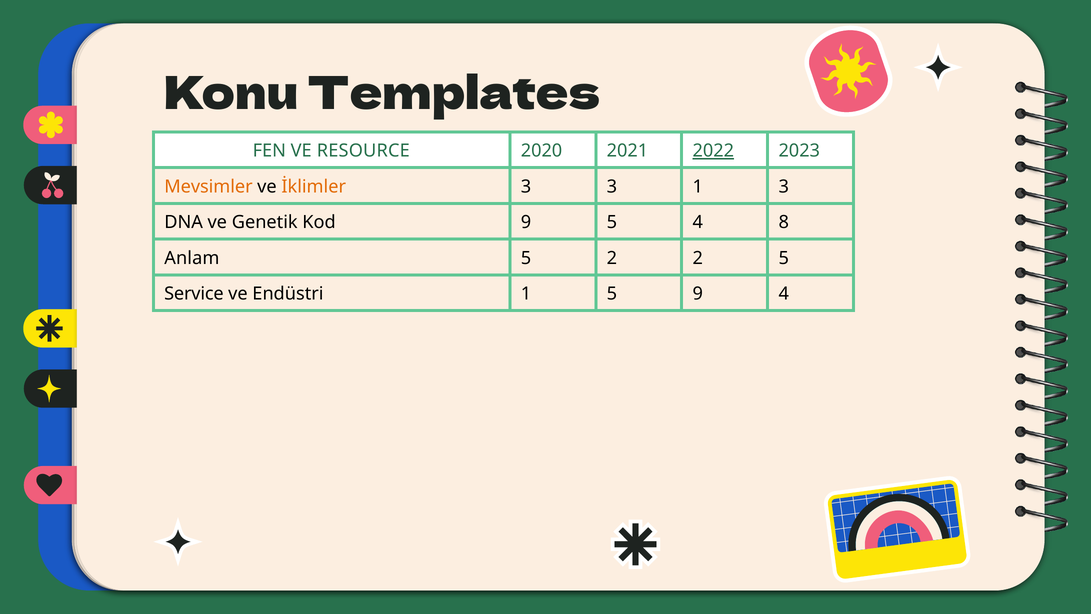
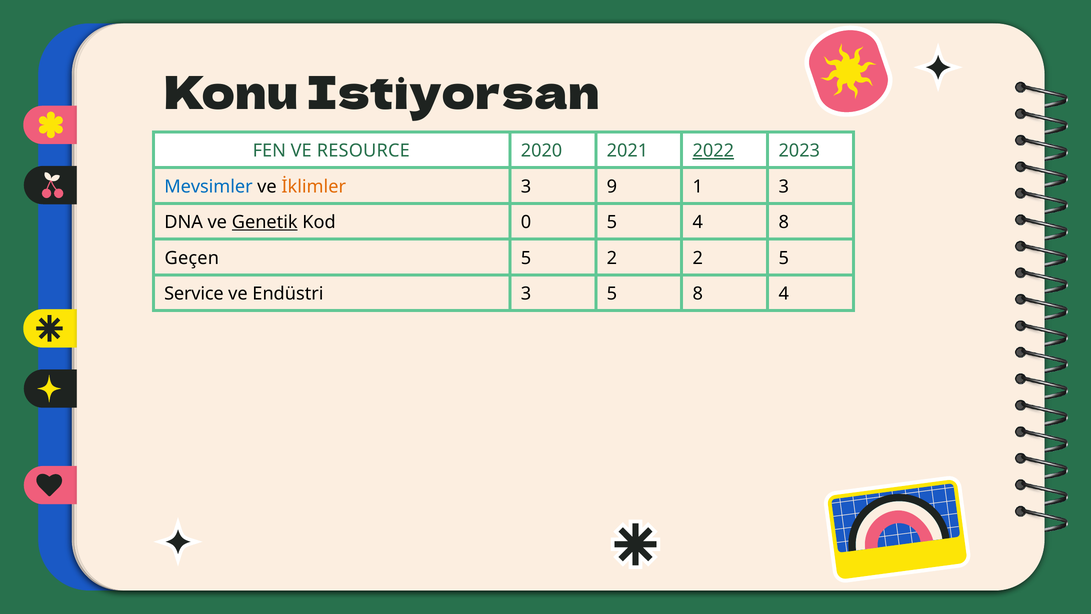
Templates: Templates -> Istiyorsan
Mevsimler colour: orange -> blue
3 3: 3 -> 9
Genetik underline: none -> present
Kod 9: 9 -> 0
Anlam: Anlam -> Geçen
Endüstri 1: 1 -> 3
5 9: 9 -> 8
